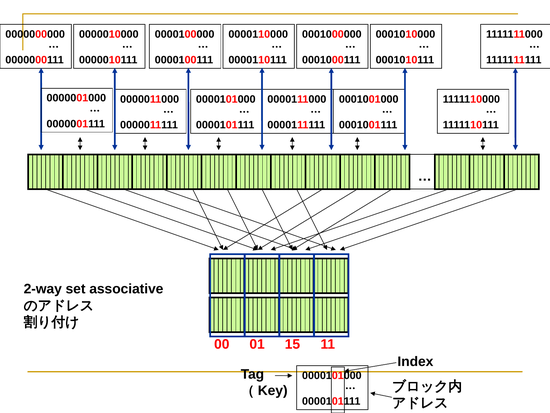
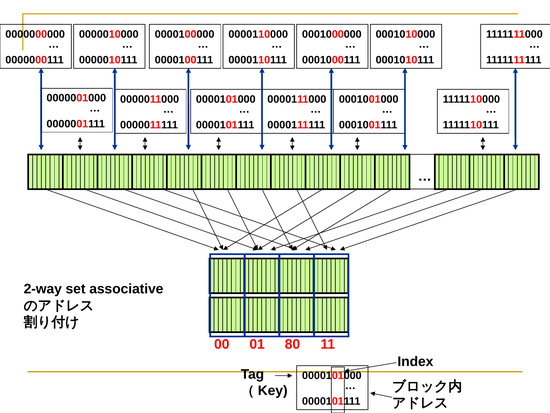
15: 15 -> 80
